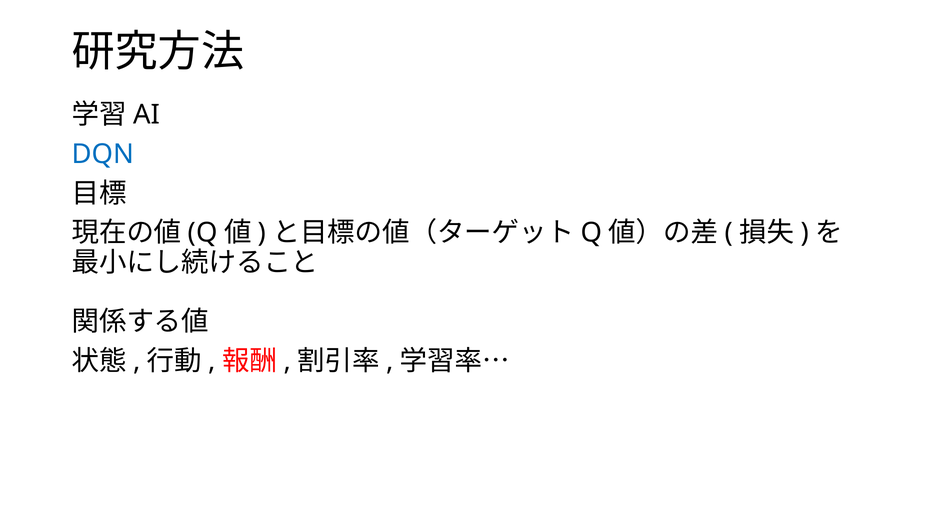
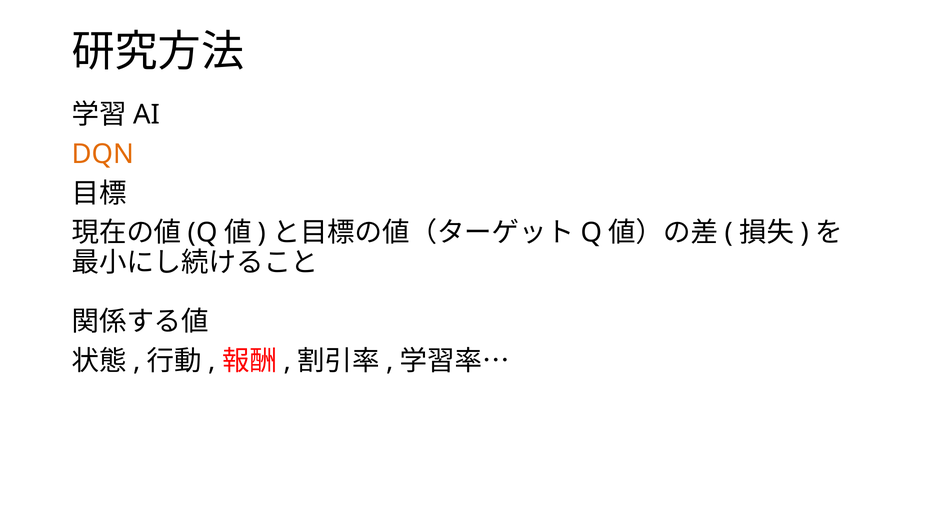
DQN colour: blue -> orange
